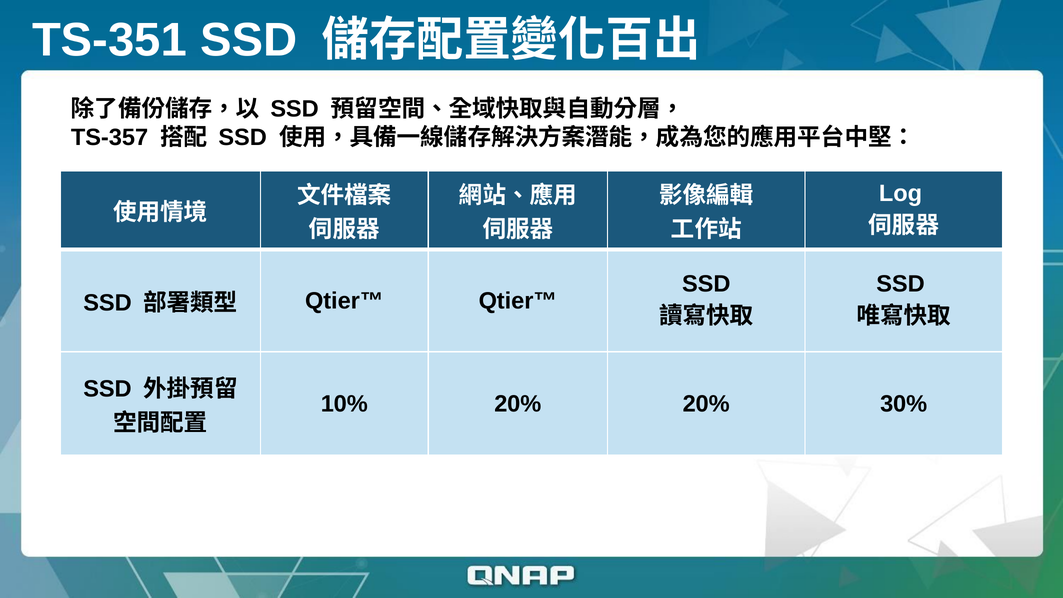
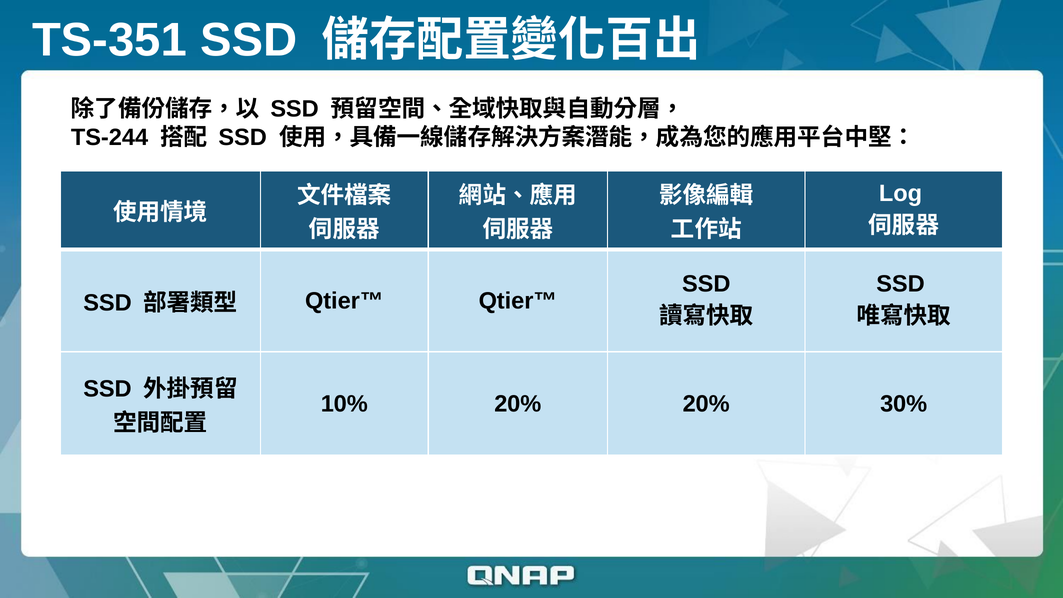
TS-357: TS-357 -> TS-244
